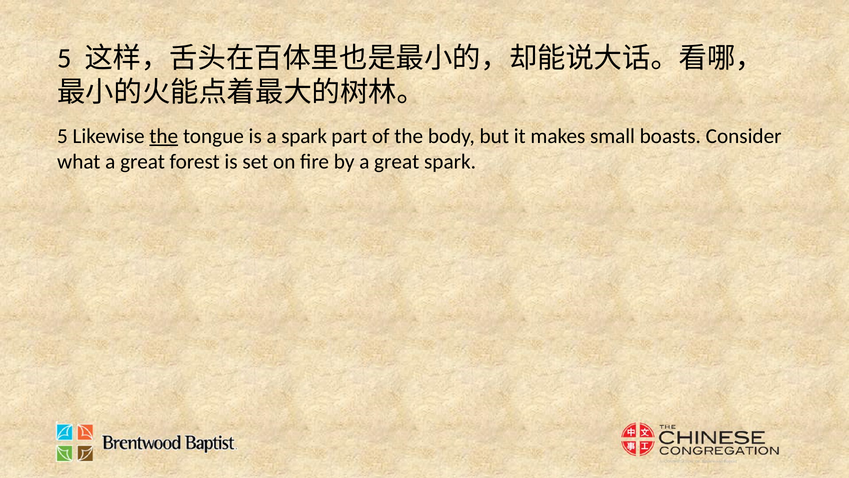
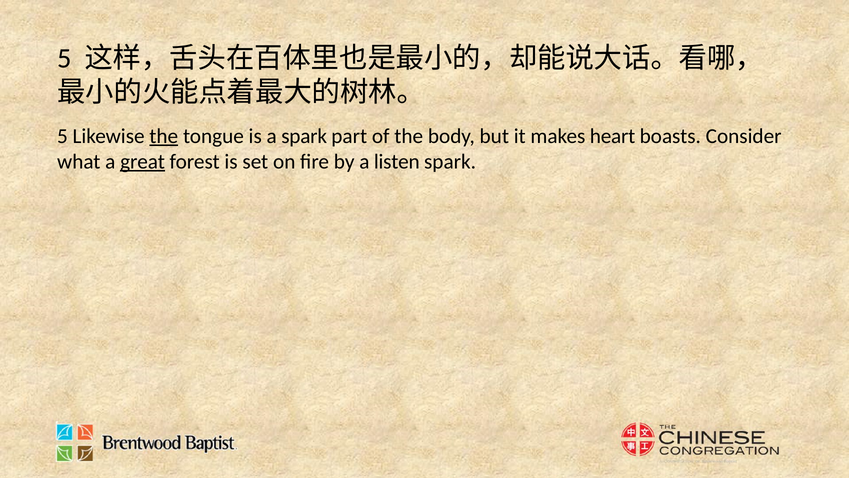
small: small -> heart
great at (143, 161) underline: none -> present
by a great: great -> listen
